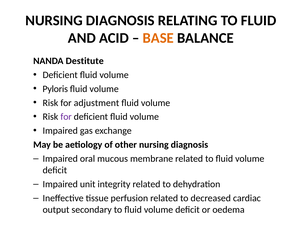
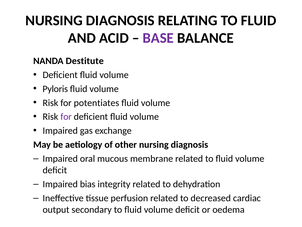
BASE colour: orange -> purple
adjustment: adjustment -> potentiates
unit: unit -> bias
